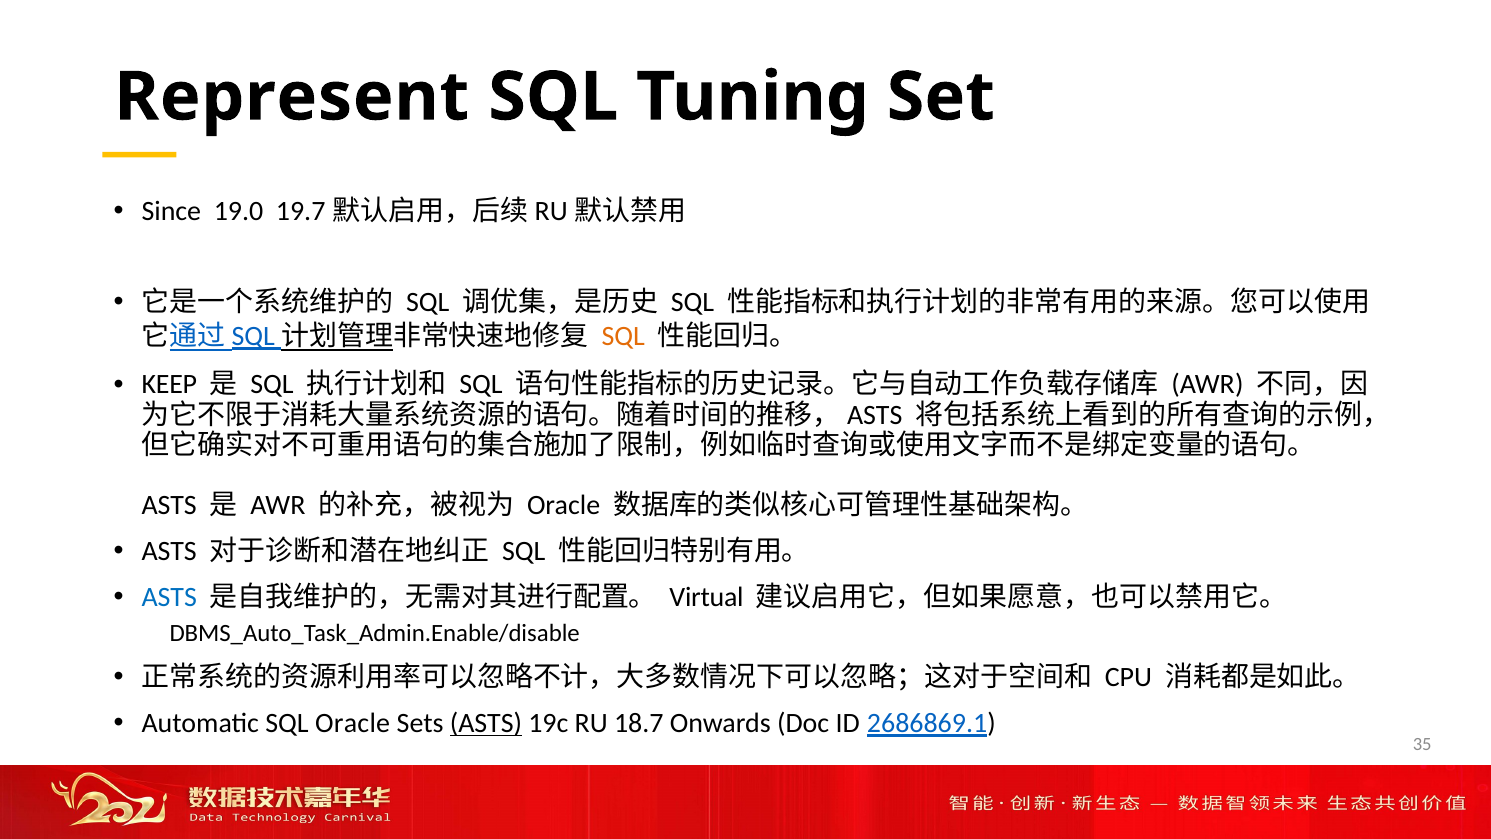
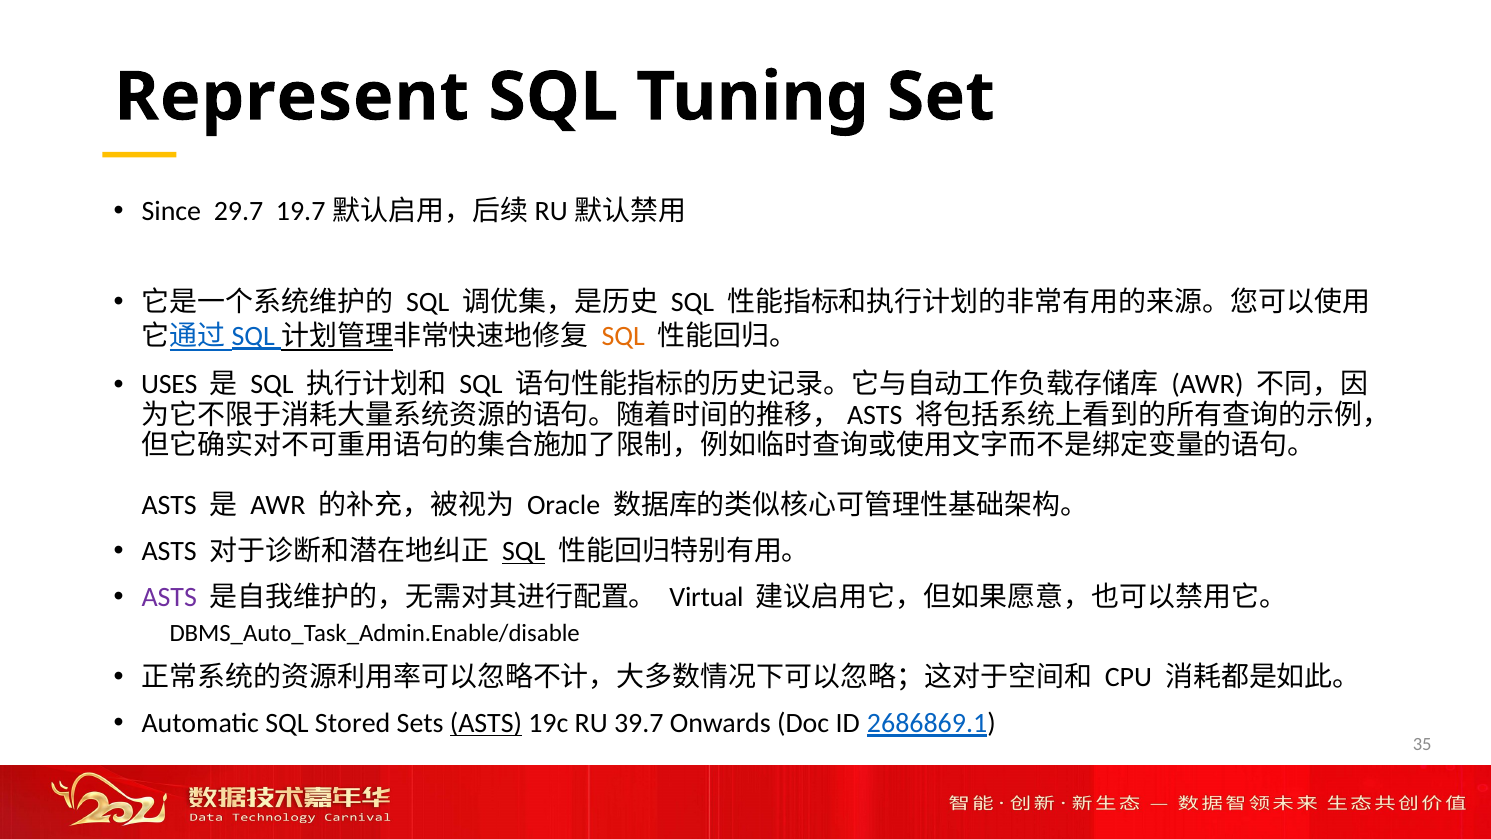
19.0: 19.0 -> 29.7
KEEP: KEEP -> USES
SQL at (524, 551) underline: none -> present
ASTS at (169, 597) colour: blue -> purple
SQL Oracle: Oracle -> Stored
18.7: 18.7 -> 39.7
